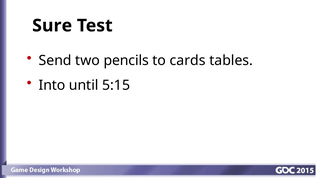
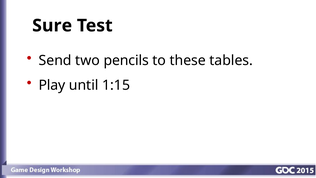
cards: cards -> these
Into: Into -> Play
5:15: 5:15 -> 1:15
